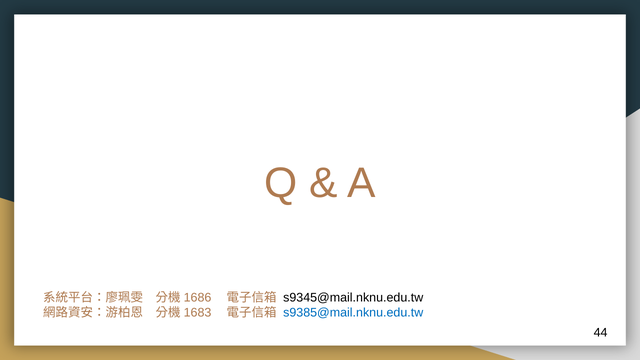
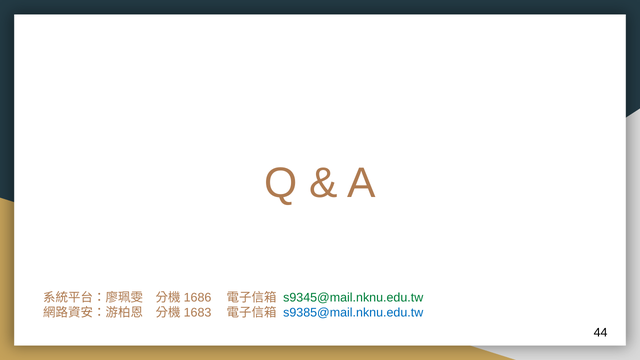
s9345@mail.nknu.edu.tw colour: black -> green
